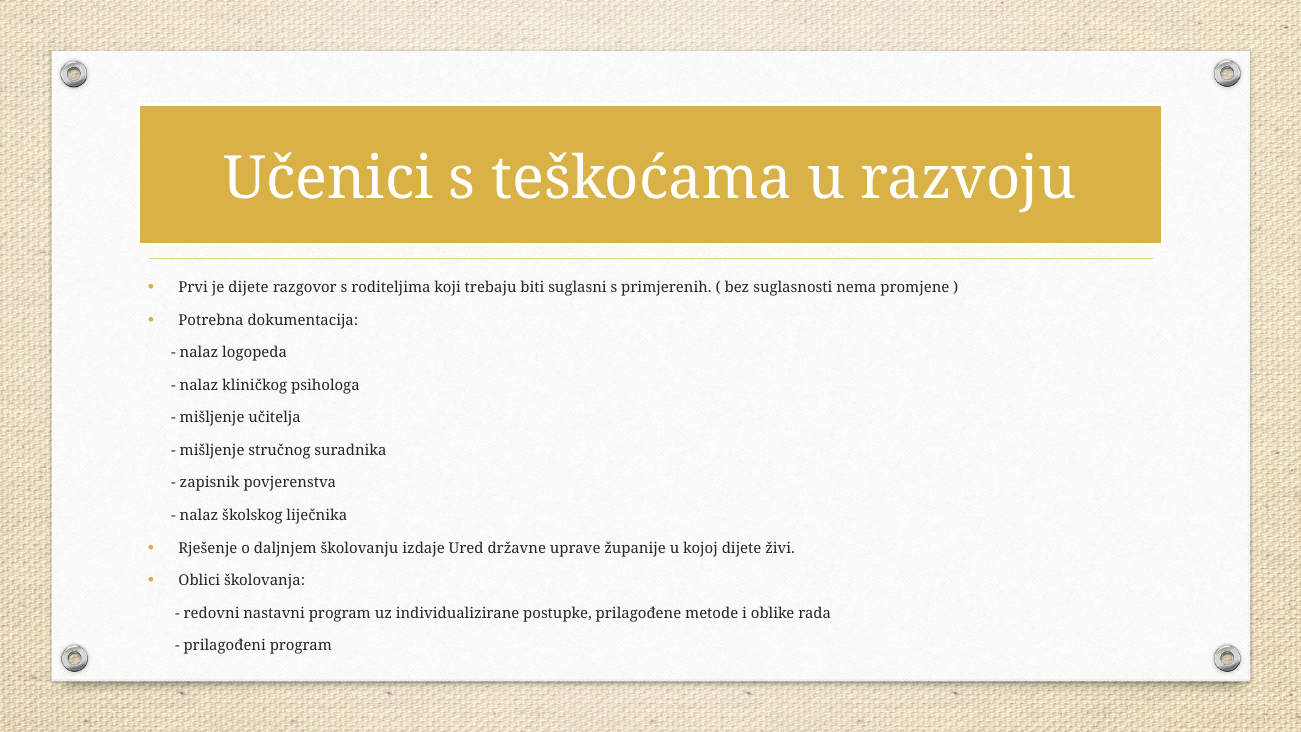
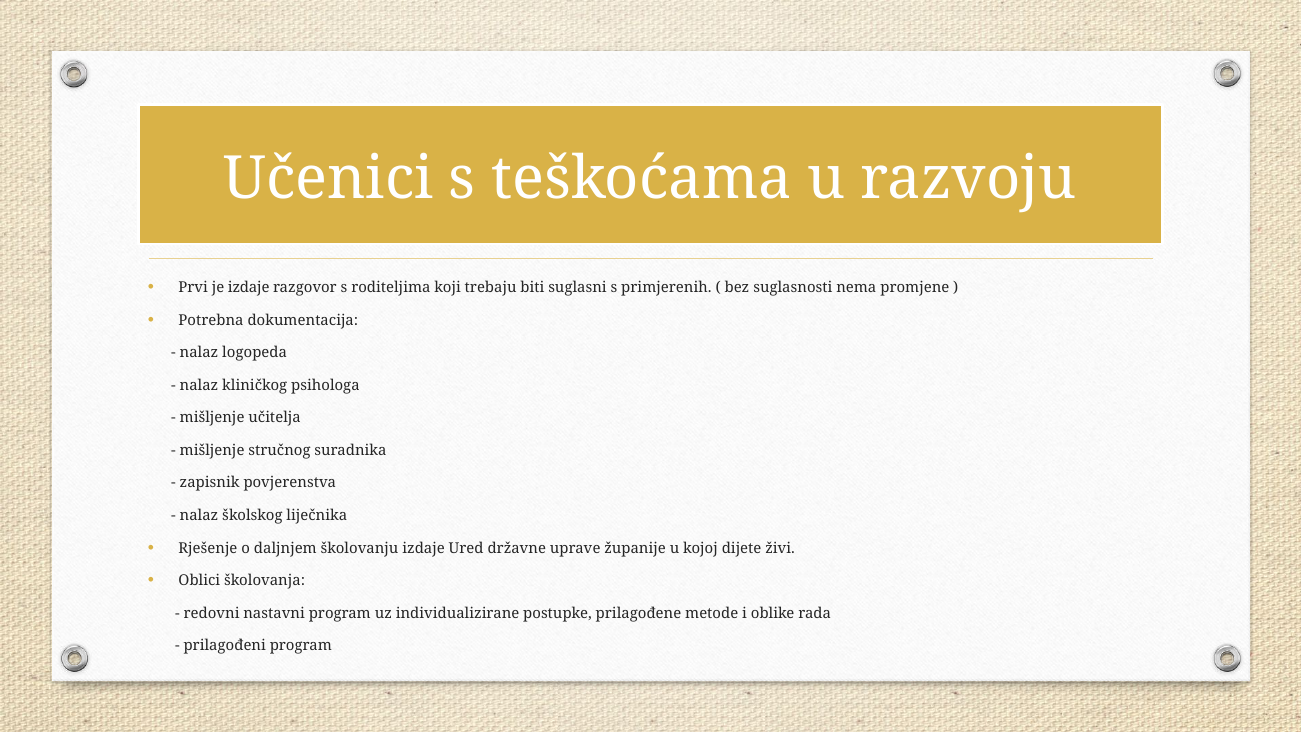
je dijete: dijete -> izdaje
